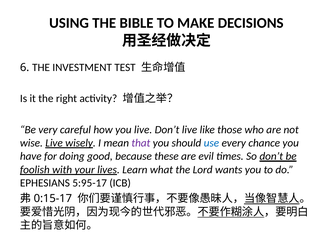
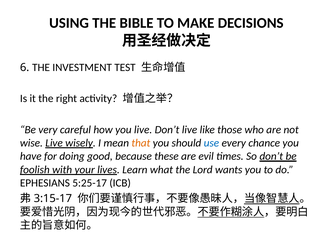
that colour: purple -> orange
5:95-17: 5:95-17 -> 5:25-17
0:15-17: 0:15-17 -> 3:15-17
